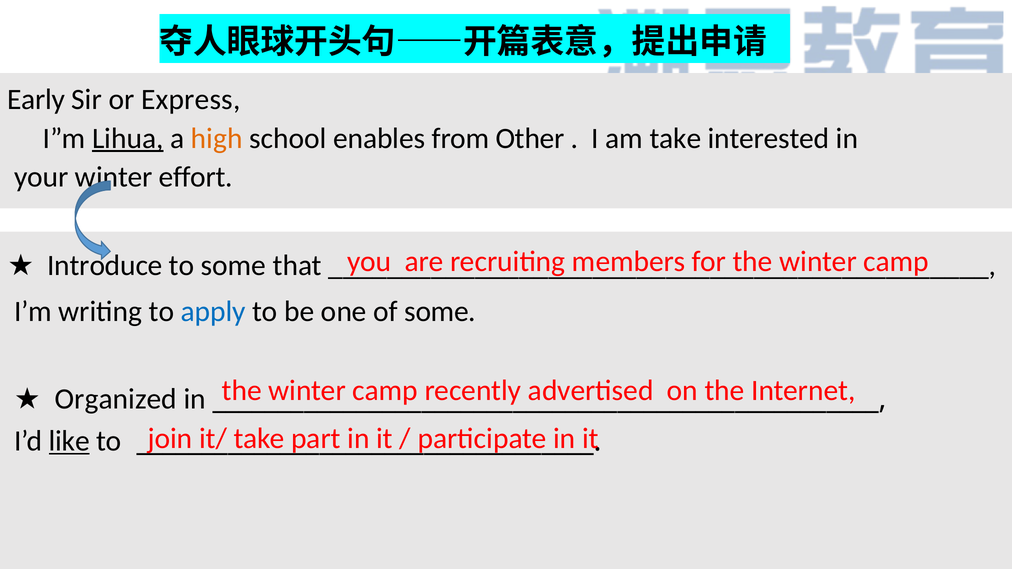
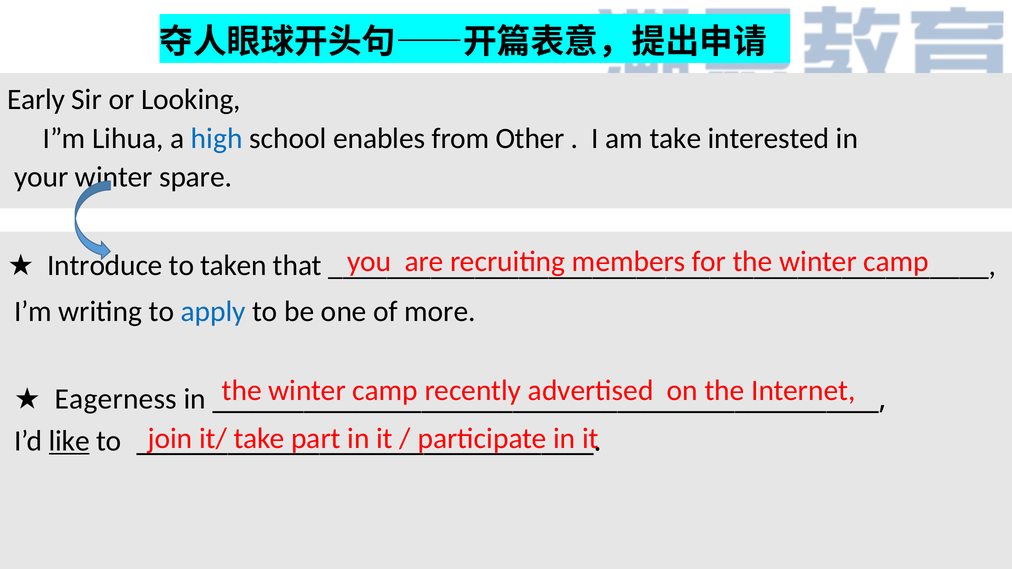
Express: Express -> Looking
Lihua underline: present -> none
high colour: orange -> blue
effort: effort -> spare
to some: some -> taken
of some: some -> more
Organized: Organized -> Eagerness
